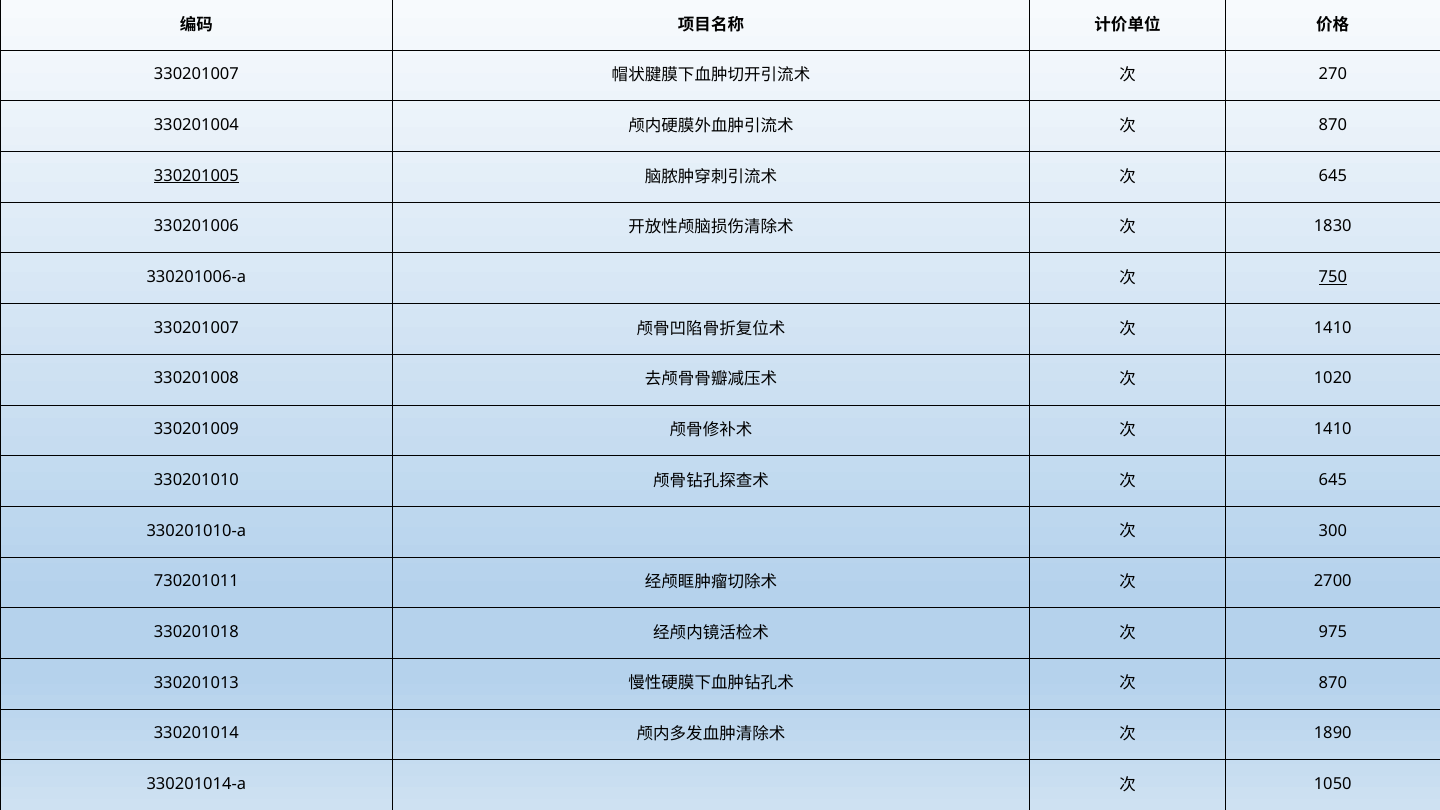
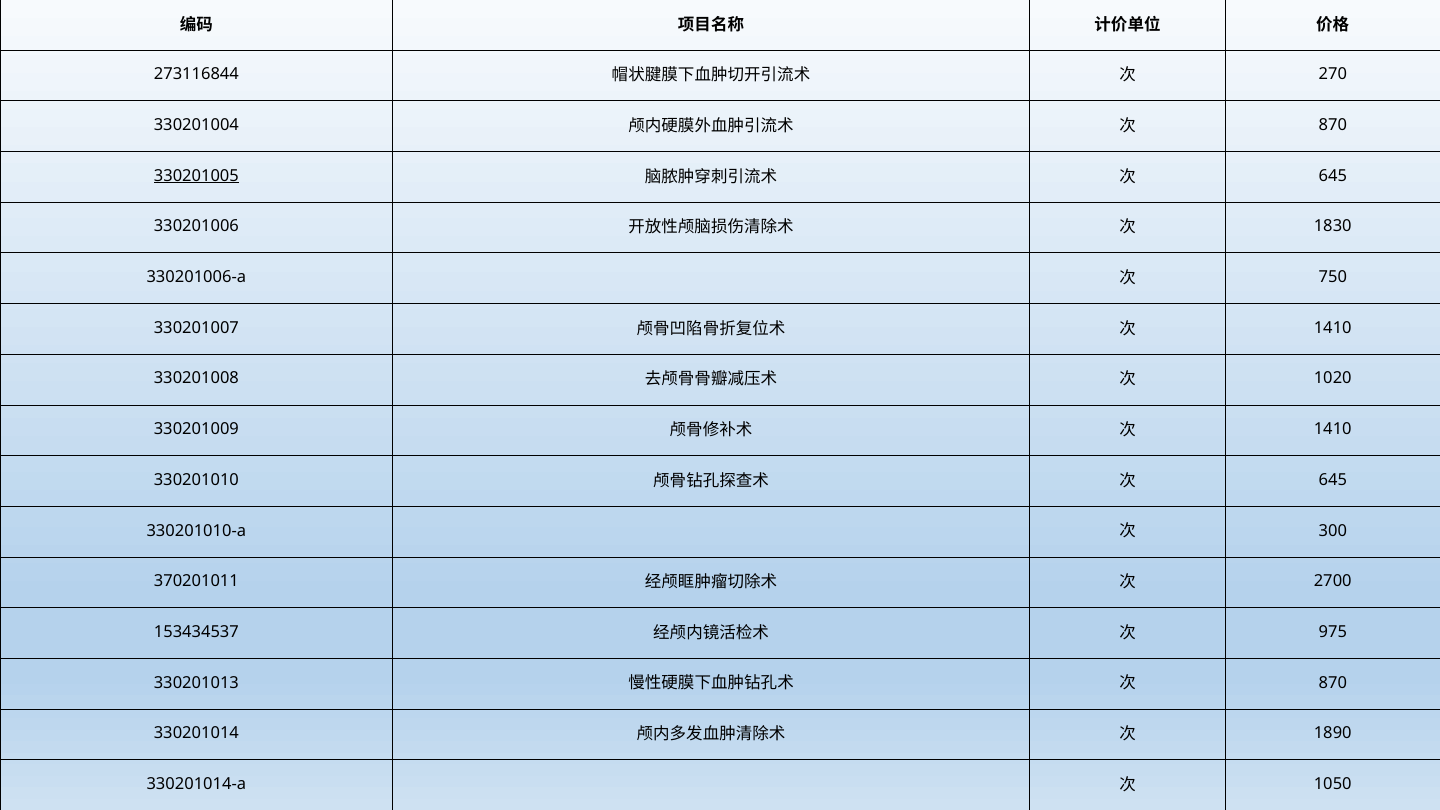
330201007 at (196, 74): 330201007 -> 273116844
750 underline: present -> none
730201011: 730201011 -> 370201011
330201018: 330201018 -> 153434537
